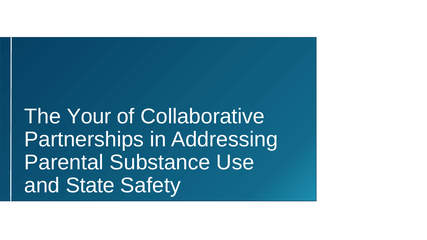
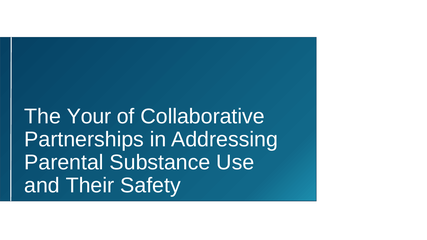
State: State -> Their
